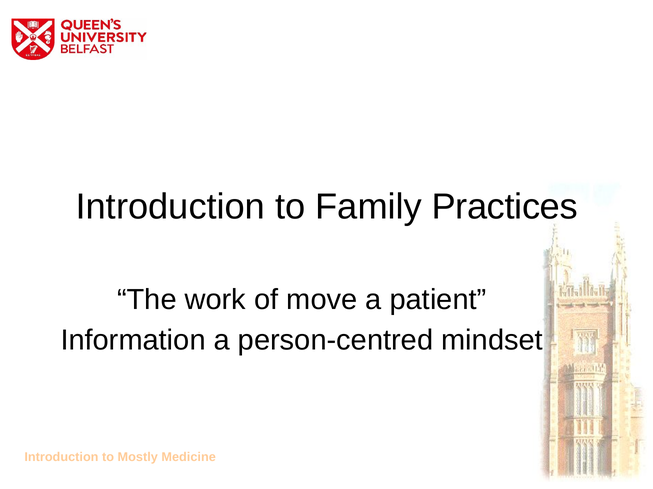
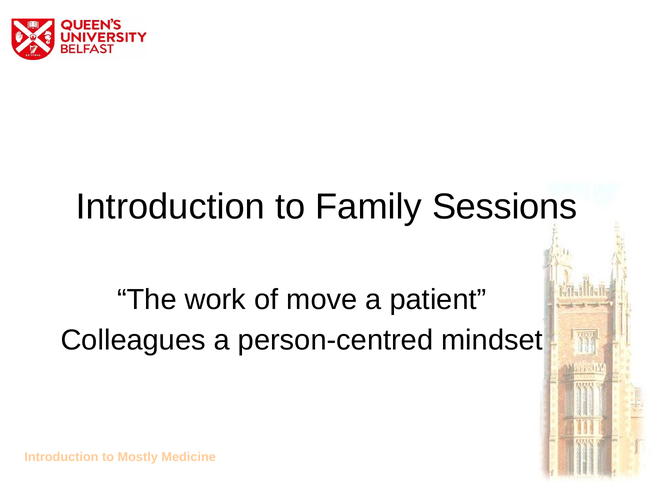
Practices: Practices -> Sessions
Information: Information -> Colleagues
